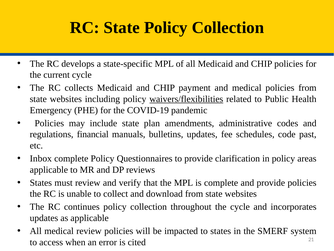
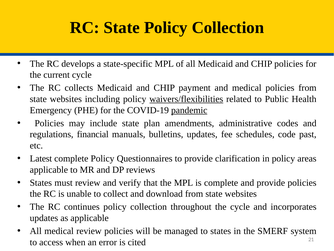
pandemic underline: none -> present
Inbox: Inbox -> Latest
impacted: impacted -> managed
